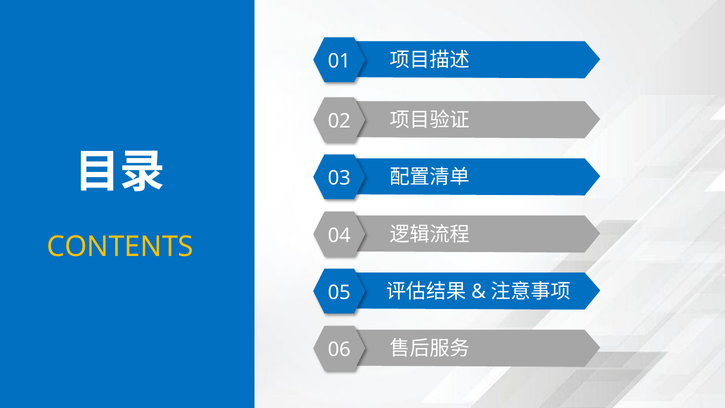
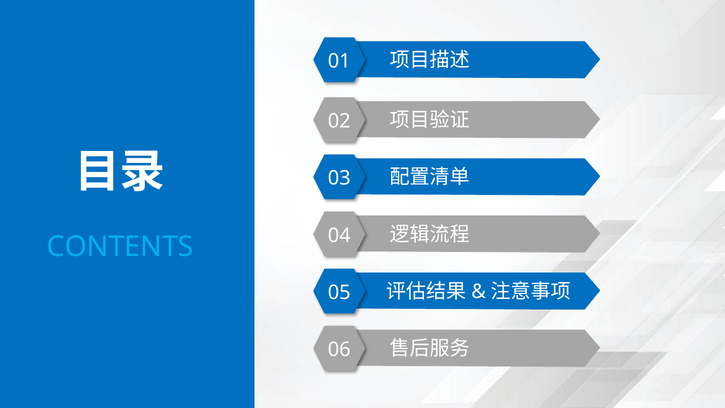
CONTENTS colour: yellow -> light blue
